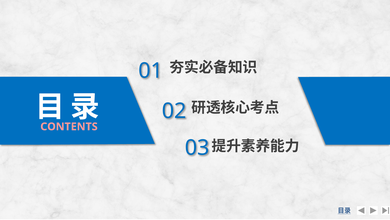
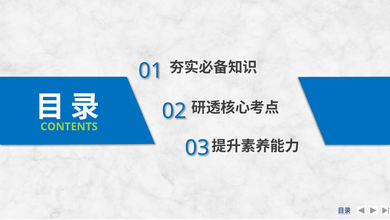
CONTENTS colour: pink -> light green
